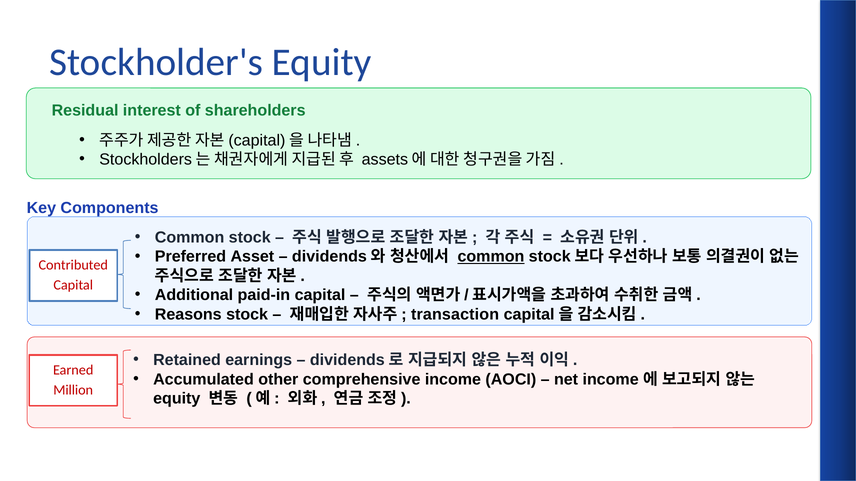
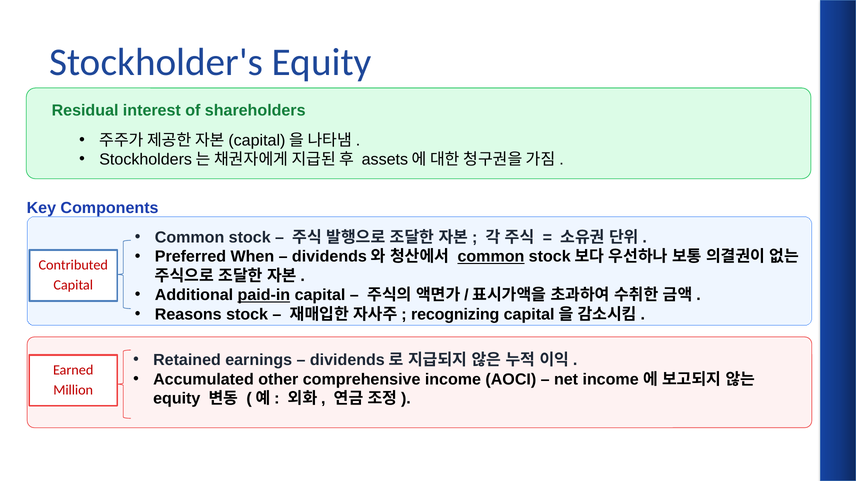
Asset: Asset -> When
paid-in underline: none -> present
transaction: transaction -> recognizing
